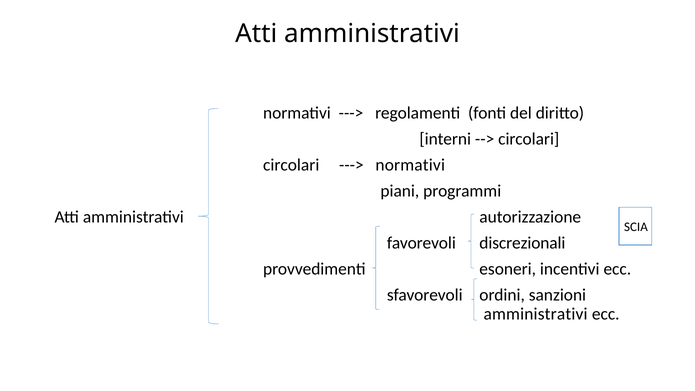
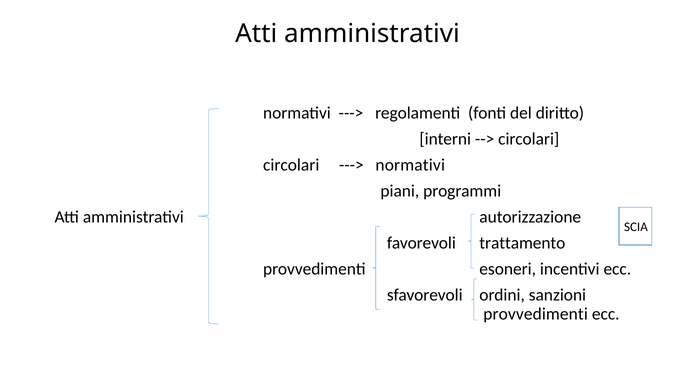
discrezionali: discrezionali -> trattamento
amministrativi at (536, 314): amministrativi -> provvedimenti
